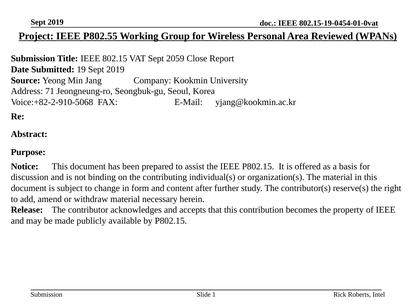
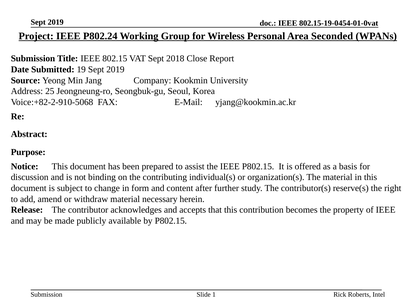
P802.55: P802.55 -> P802.24
Reviewed: Reviewed -> Seconded
2059: 2059 -> 2018
71: 71 -> 25
